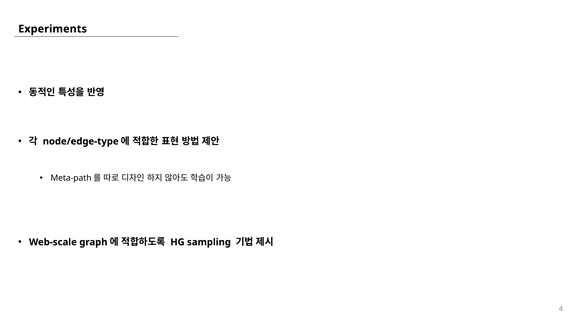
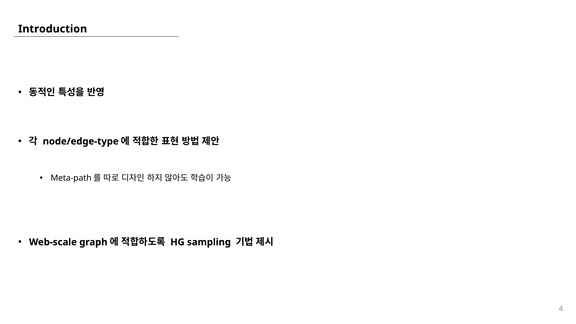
Experiments: Experiments -> Introduction
